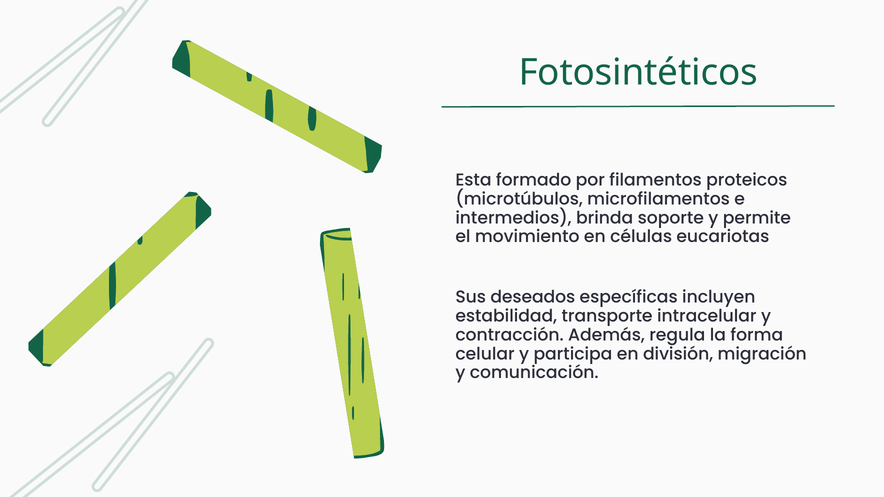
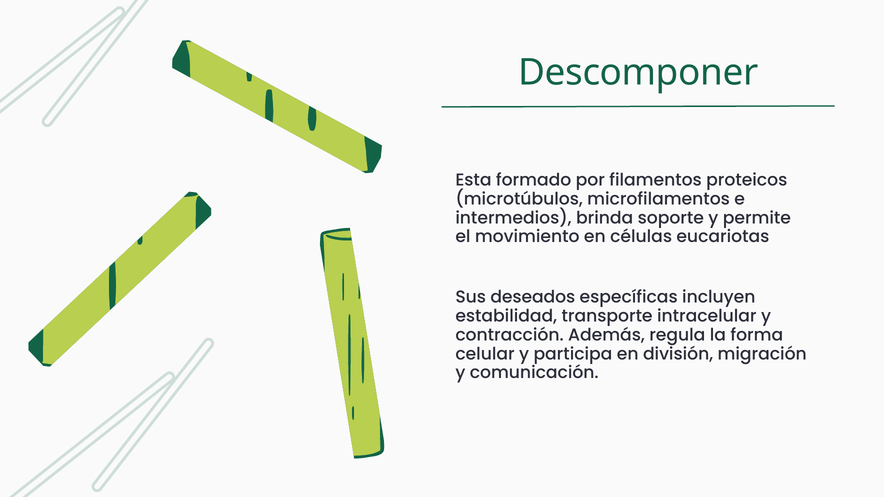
Fotosintéticos: Fotosintéticos -> Descomponer
